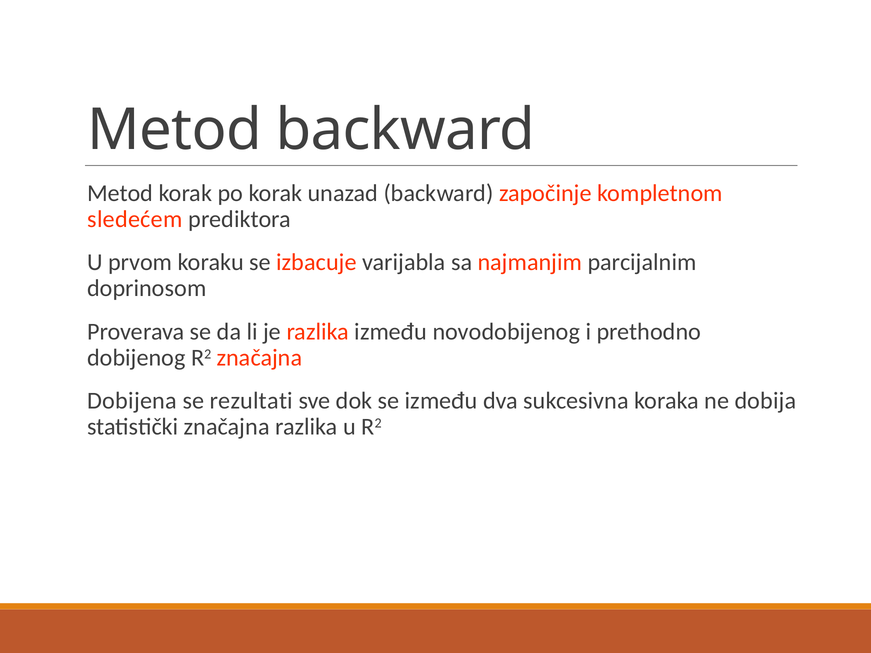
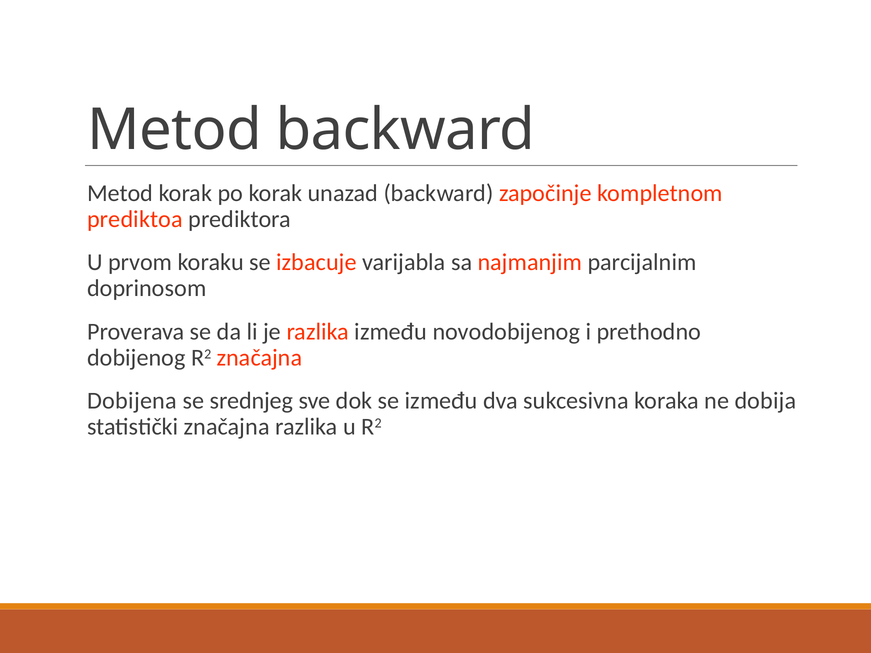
sledećem: sledećem -> prediktoa
rezultati: rezultati -> srednjeg
